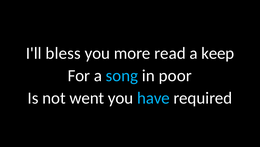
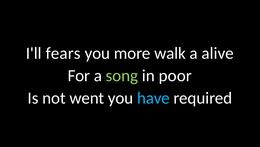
bless: bless -> fears
read: read -> walk
keep: keep -> alive
song colour: light blue -> light green
